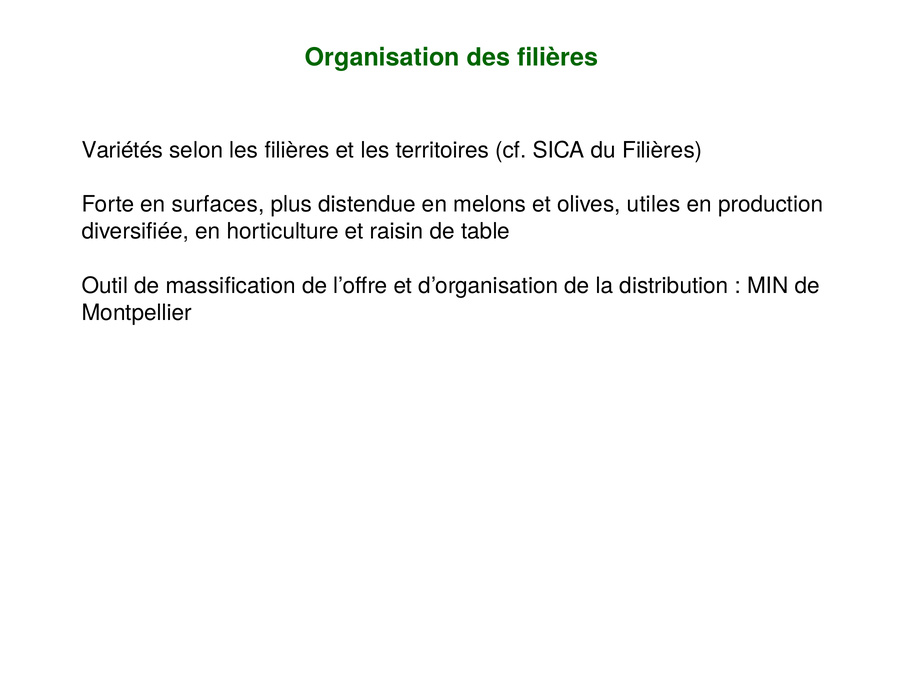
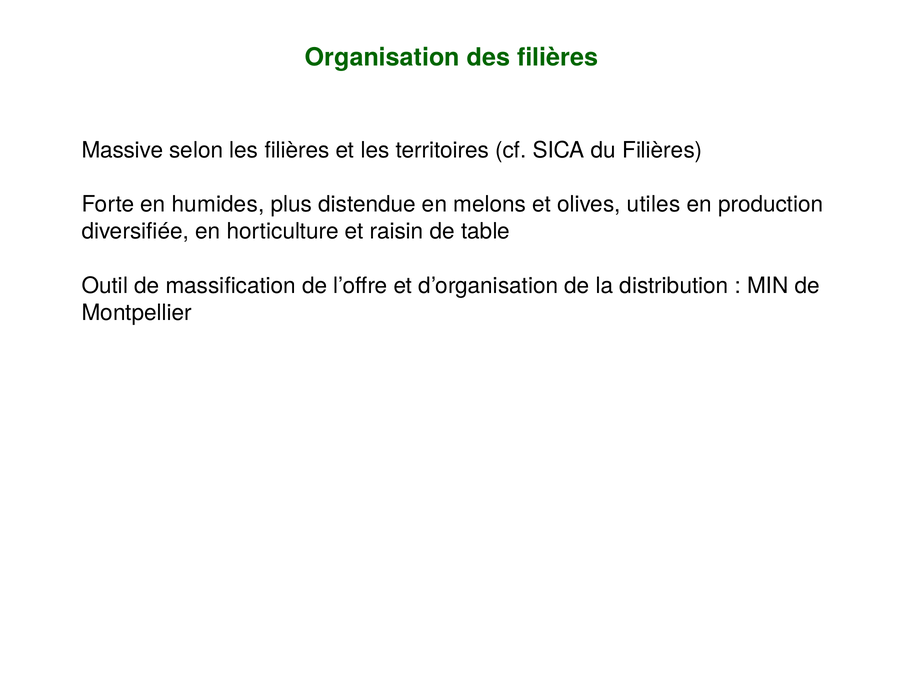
Variétés: Variétés -> Massive
surfaces: surfaces -> humides
